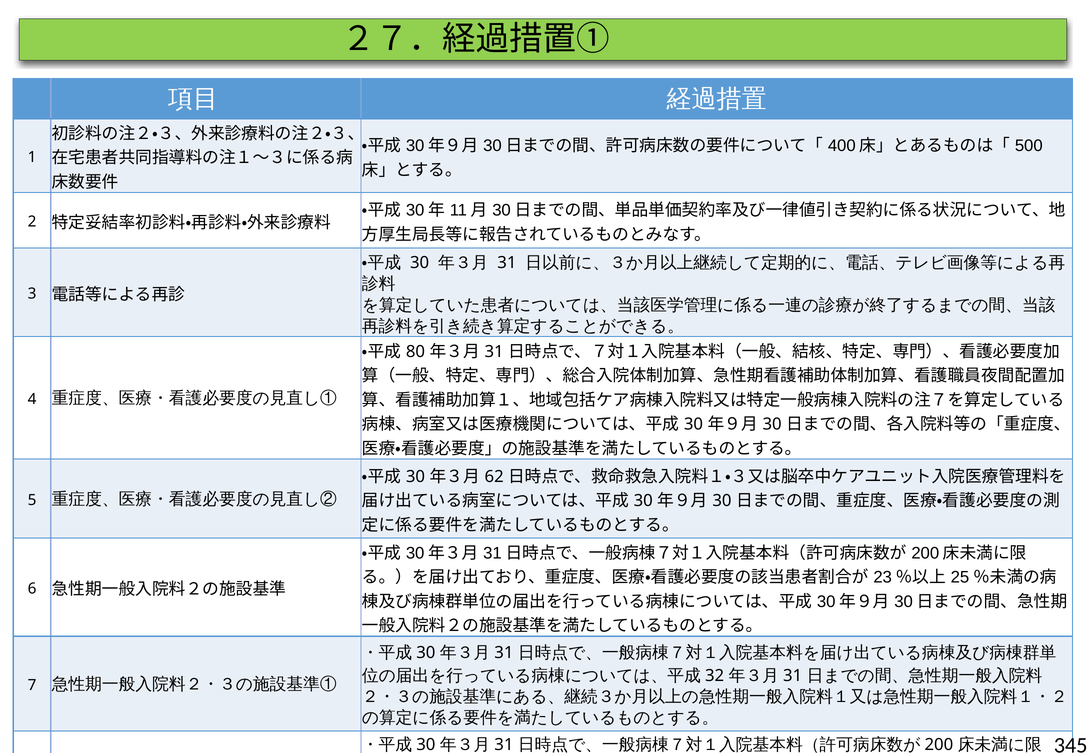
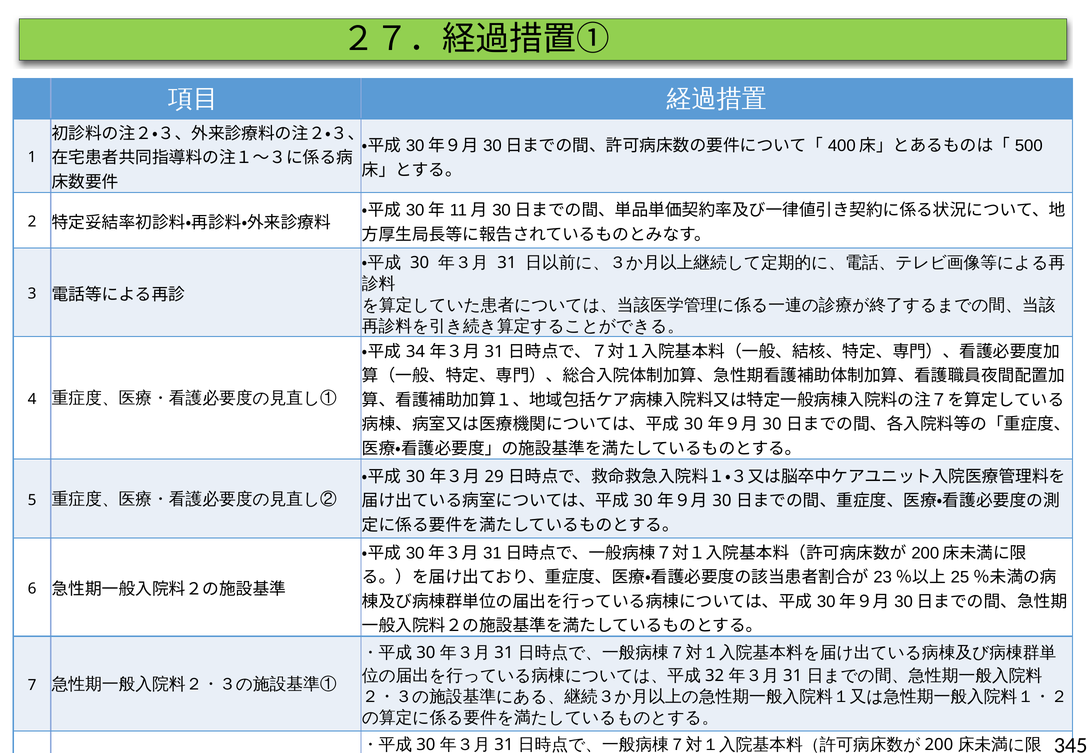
80: 80 -> 34
62: 62 -> 29
